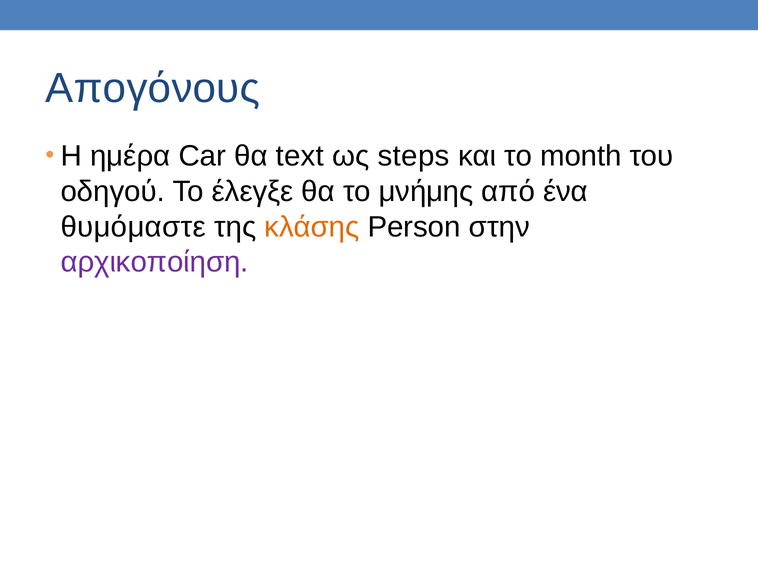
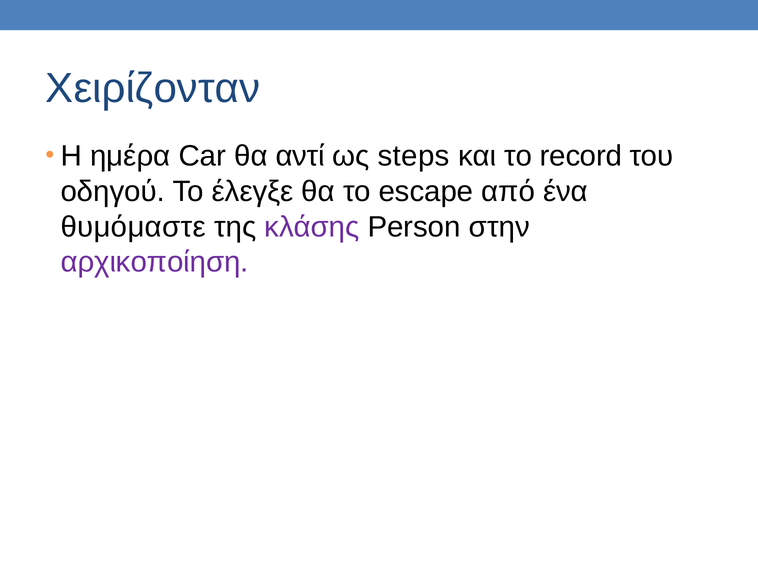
Απογόνους: Απογόνους -> Χειρίζονταν
text: text -> αντί
month: month -> record
μνήμης: μνήμης -> escape
κλάσης colour: orange -> purple
